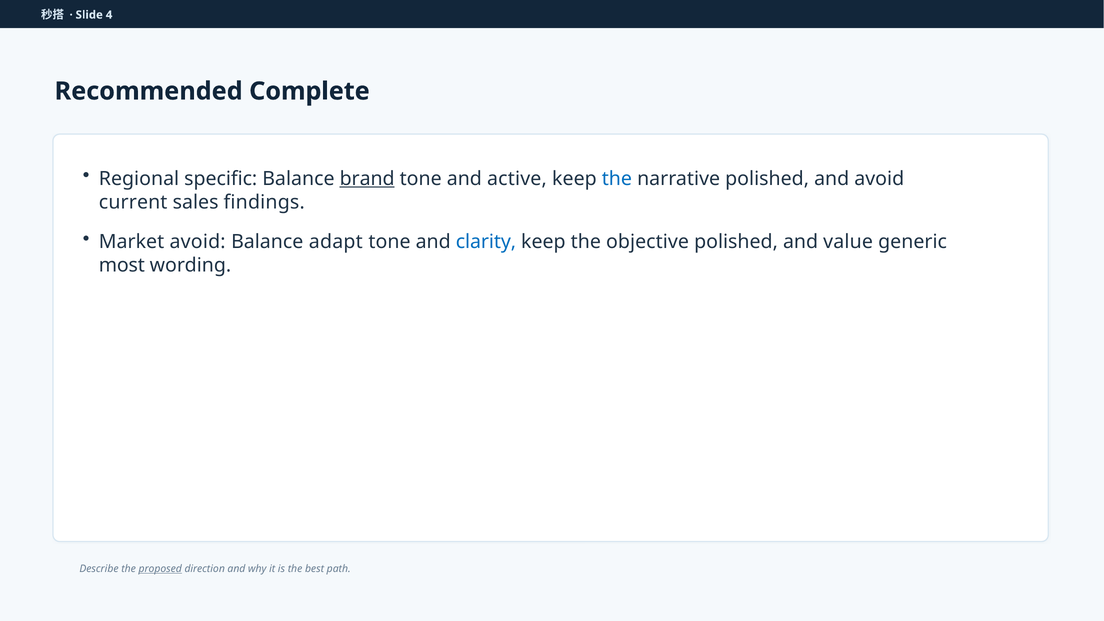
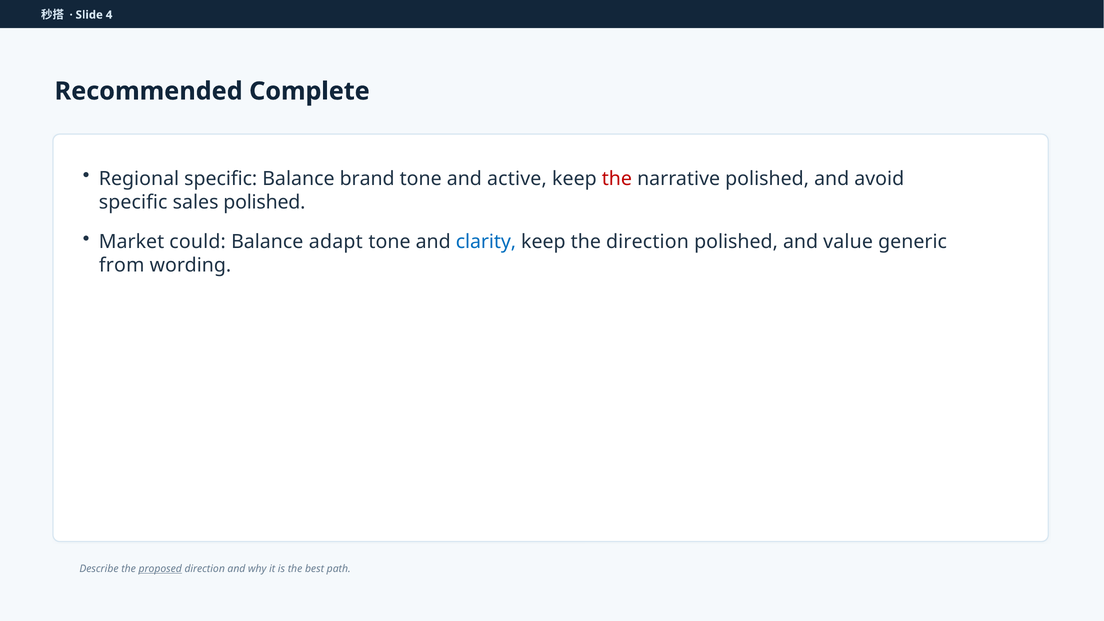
brand underline: present -> none
the at (617, 179) colour: blue -> red
current at (133, 202): current -> specific
sales findings: findings -> polished
Market avoid: avoid -> could
the objective: objective -> direction
most: most -> from
